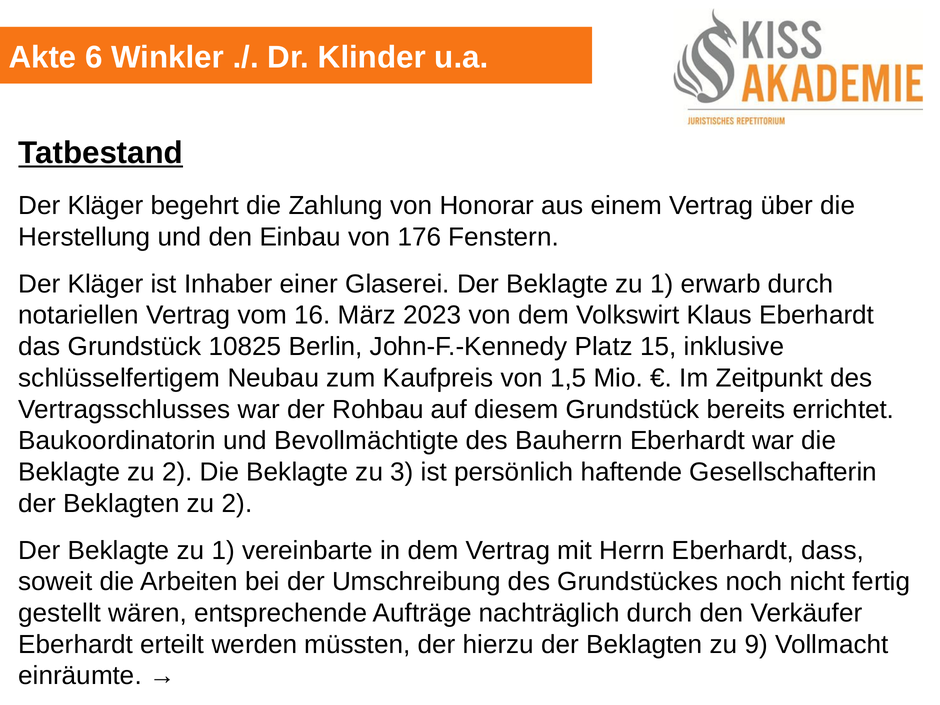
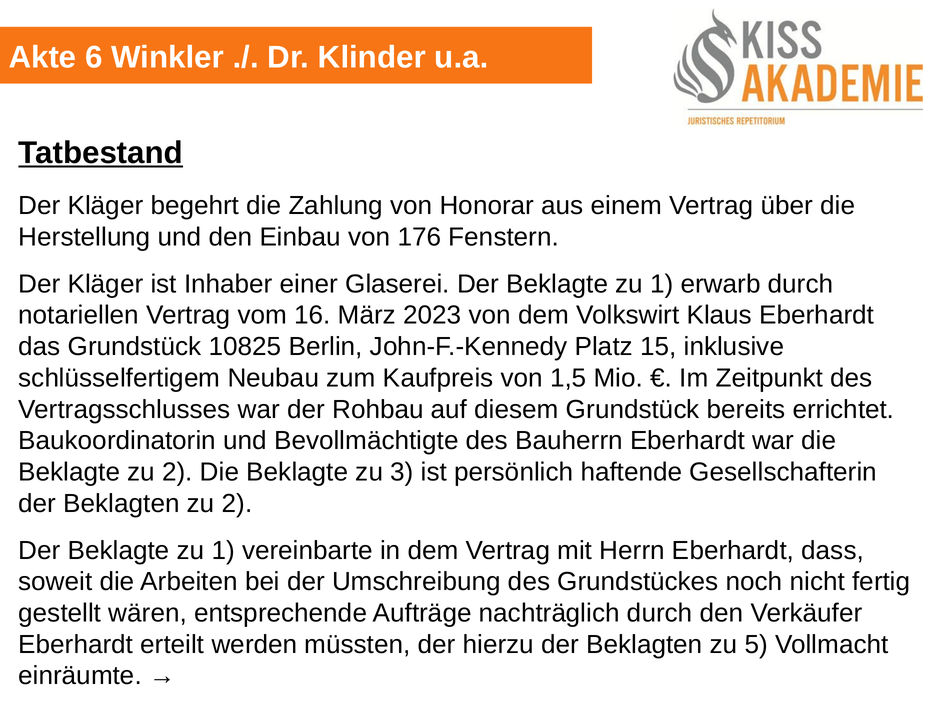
9: 9 -> 5
